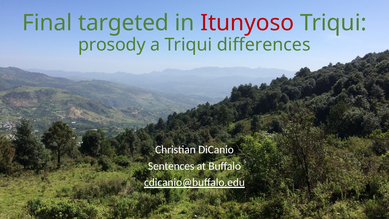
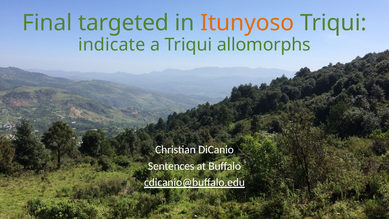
Itunyoso colour: red -> orange
prosody: prosody -> indicate
differences: differences -> allomorphs
